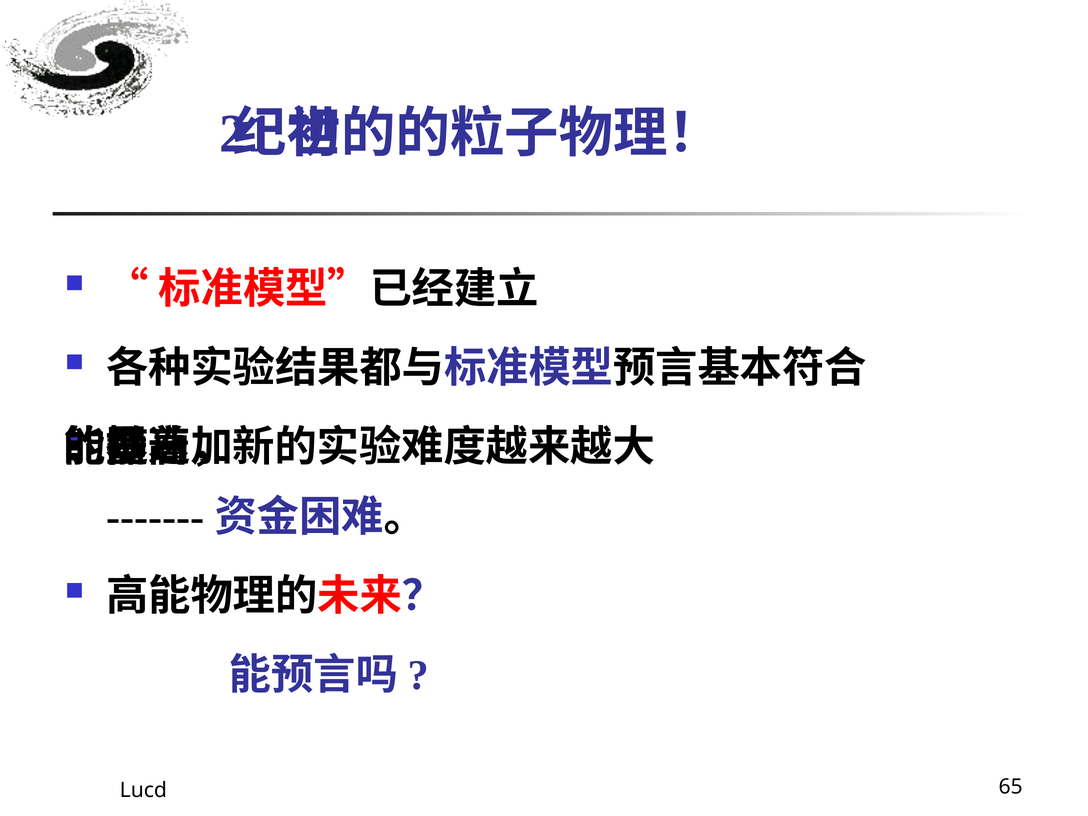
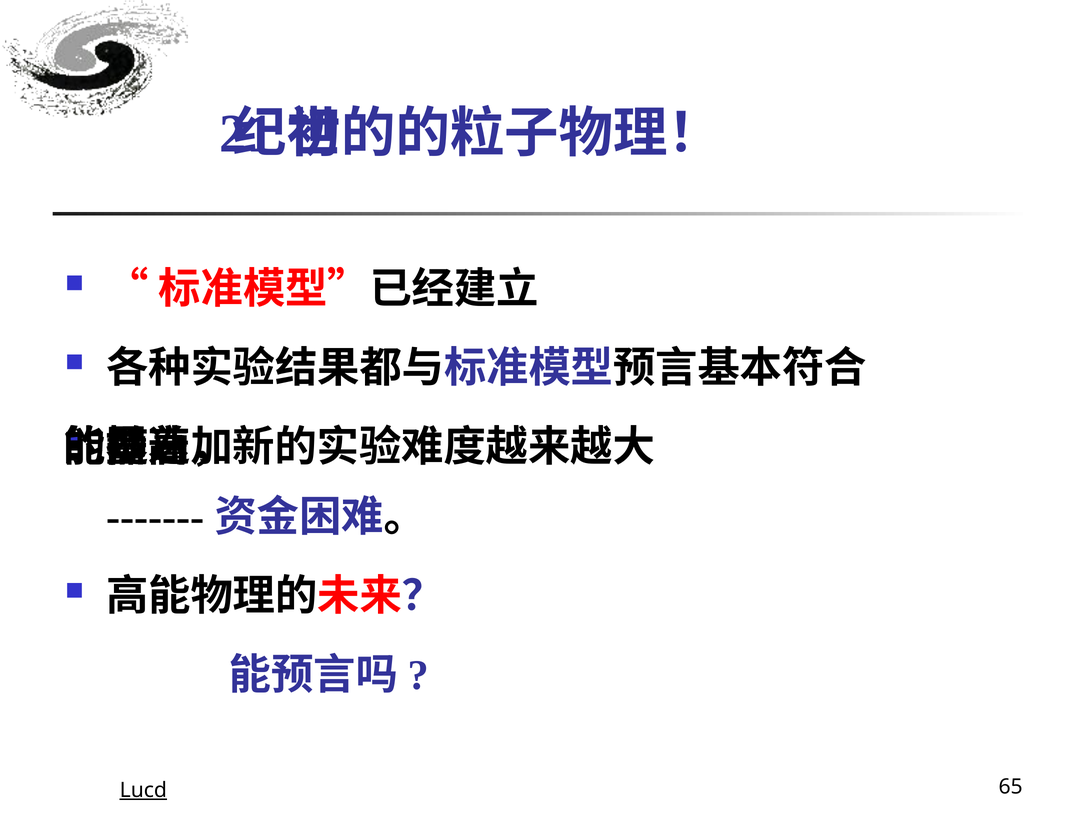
Lucd underline: none -> present
